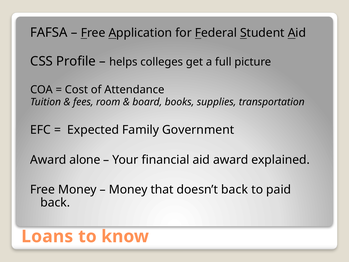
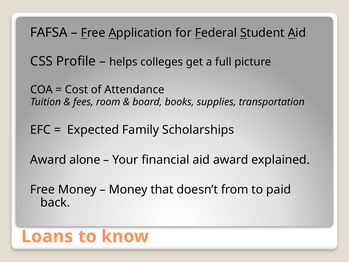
Government: Government -> Scholarships
doesn’t back: back -> from
